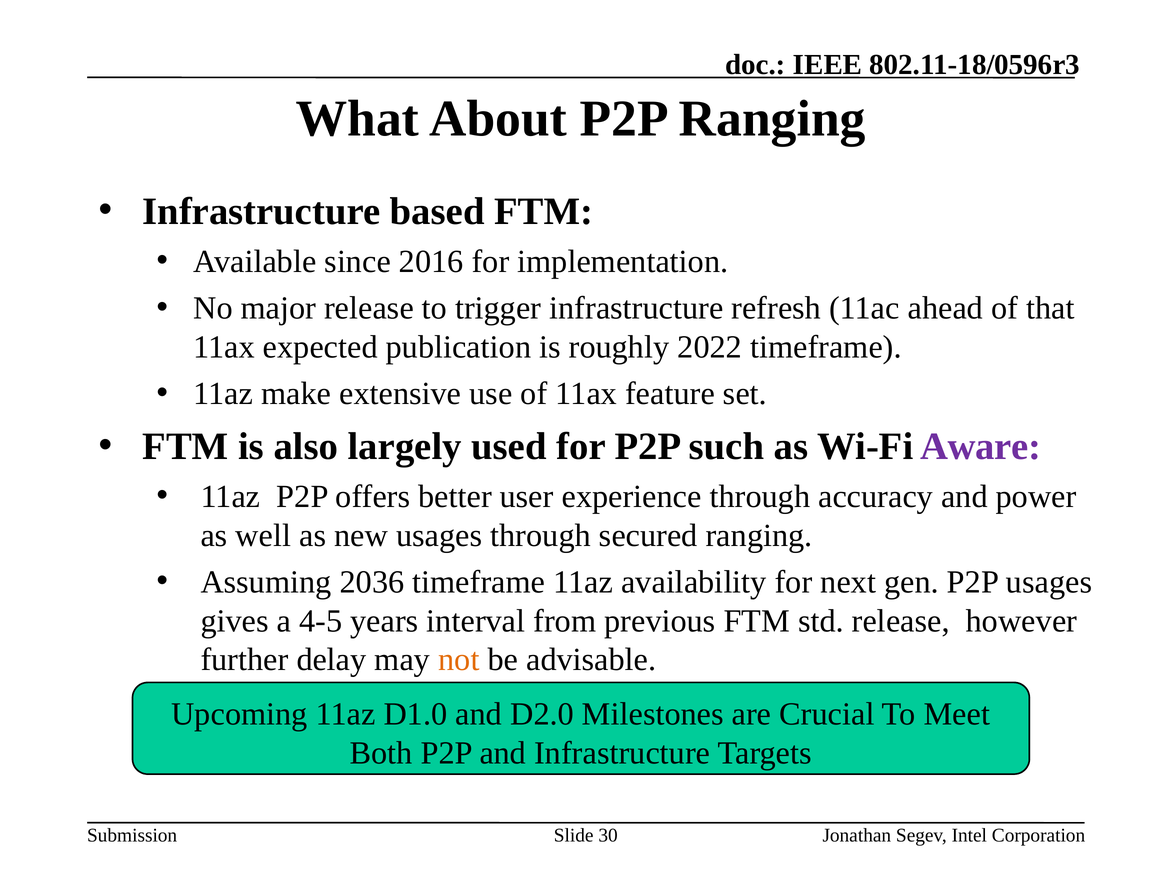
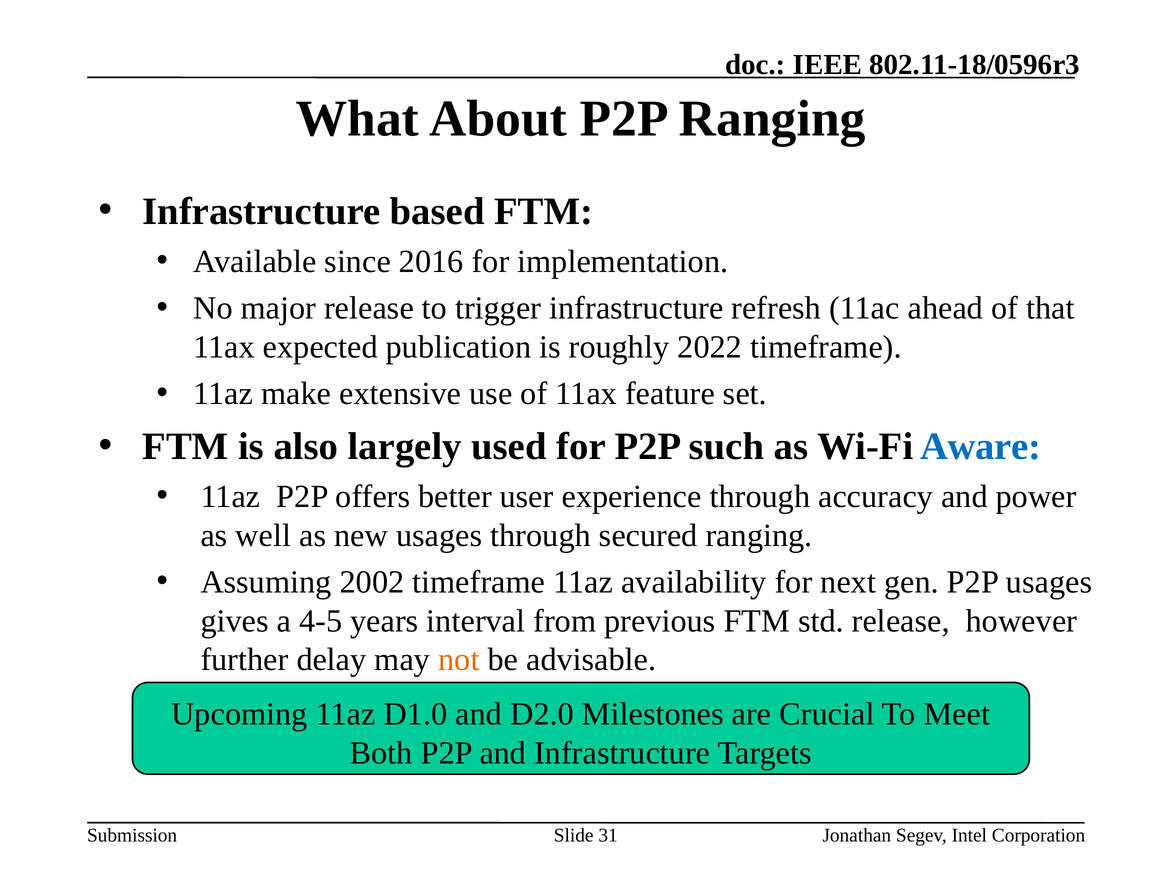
Aware colour: purple -> blue
2036: 2036 -> 2002
30: 30 -> 31
